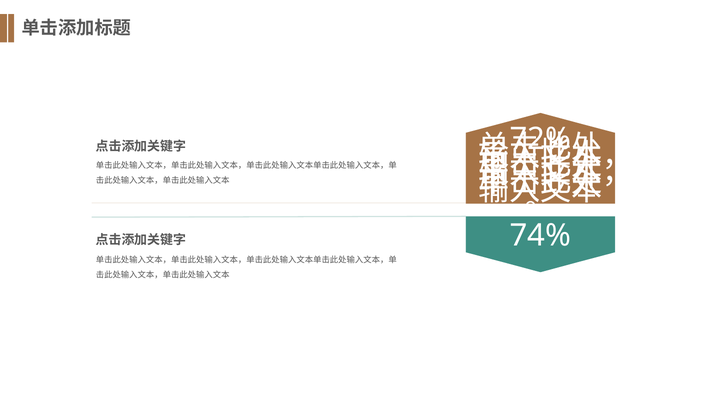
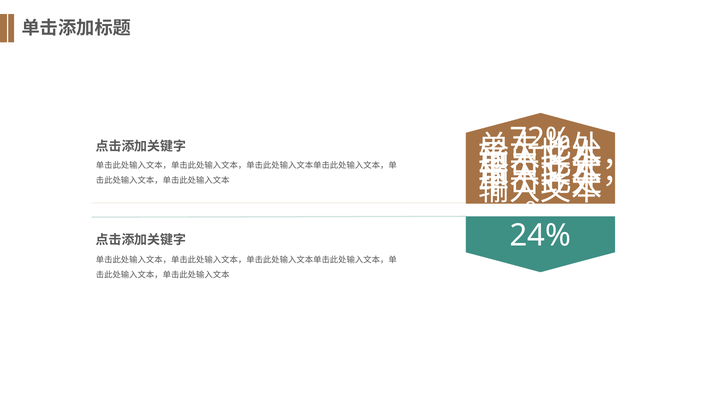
74%: 74% -> 24%
